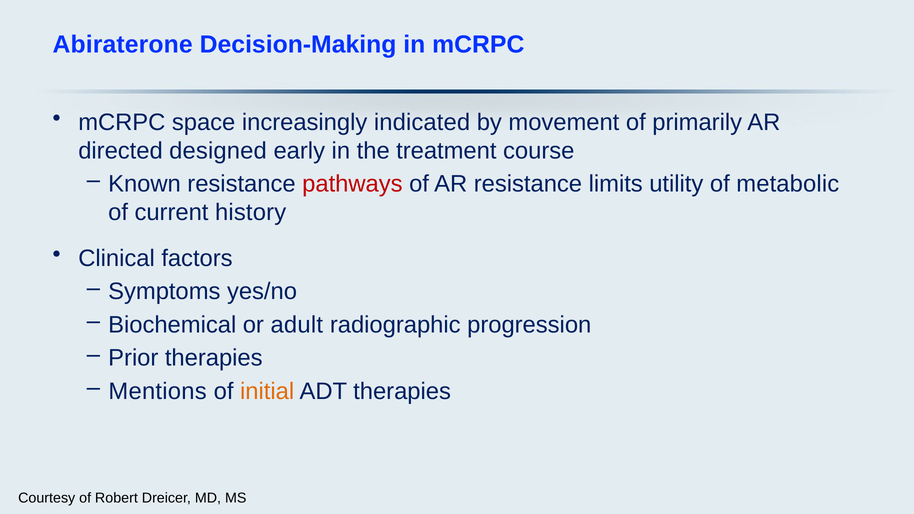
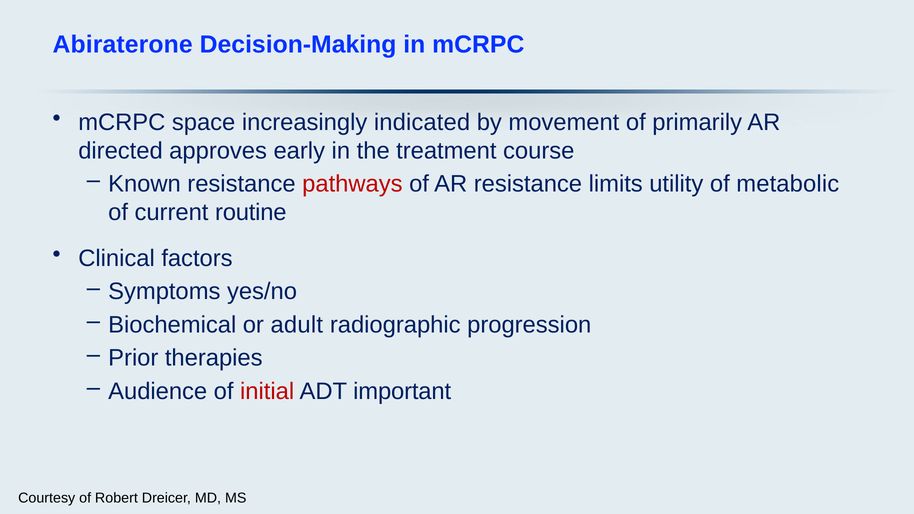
designed: designed -> approves
history: history -> routine
Mentions: Mentions -> Audience
initial colour: orange -> red
ADT therapies: therapies -> important
